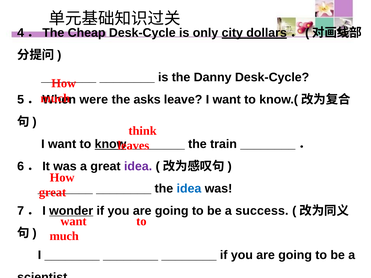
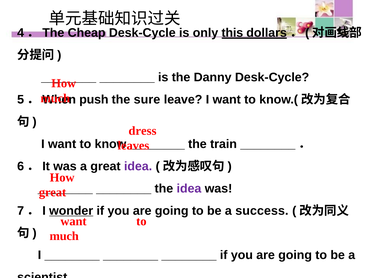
city: city -> this
were: were -> push
asks: asks -> sure
think: think -> dress
know underline: present -> none
idea at (189, 189) colour: blue -> purple
